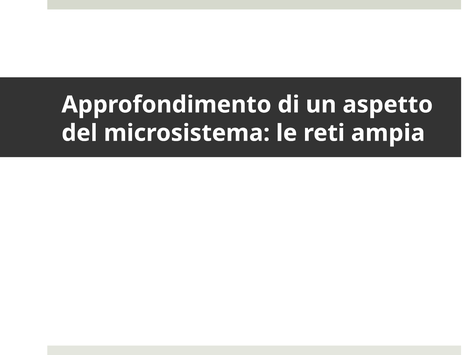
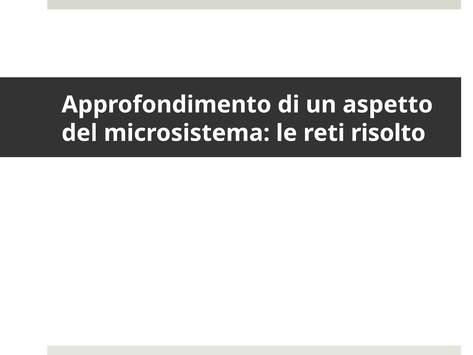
ampia: ampia -> risolto
